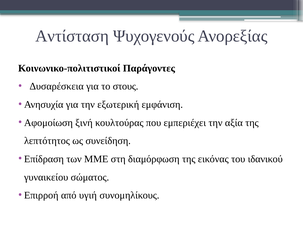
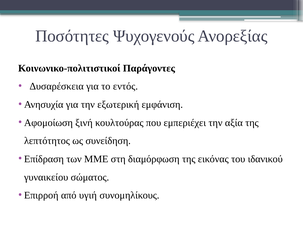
Αντίσταση: Αντίσταση -> Ποσότητες
στους: στους -> εντός
